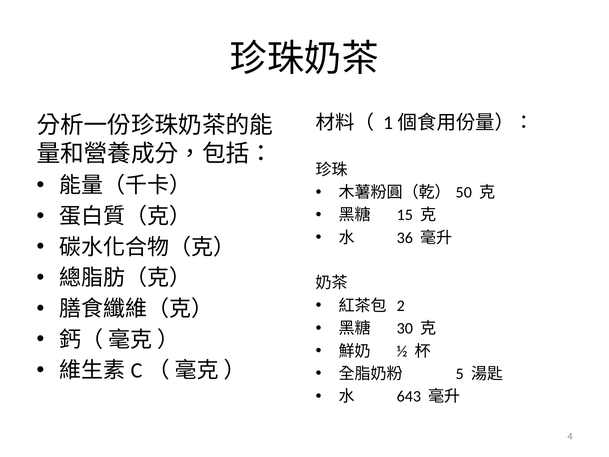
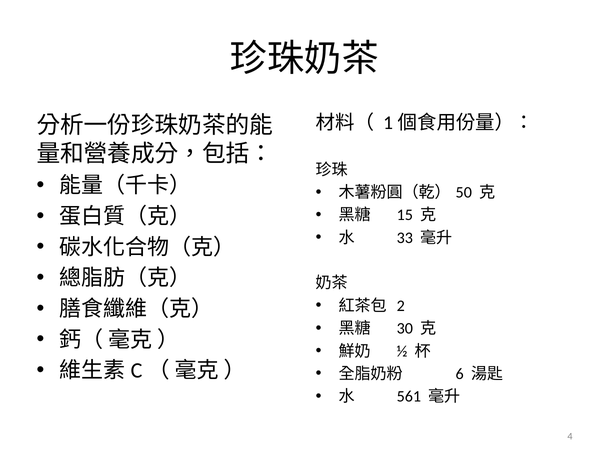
36: 36 -> 33
5: 5 -> 6
643: 643 -> 561
